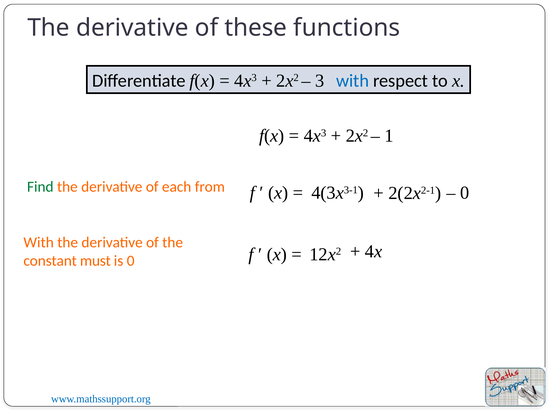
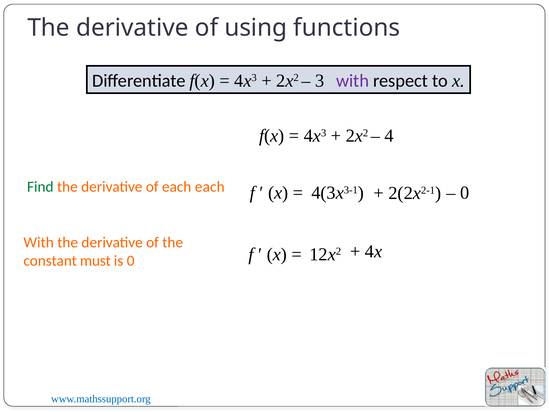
these: these -> using
with at (353, 81) colour: blue -> purple
1: 1 -> 4
each from: from -> each
